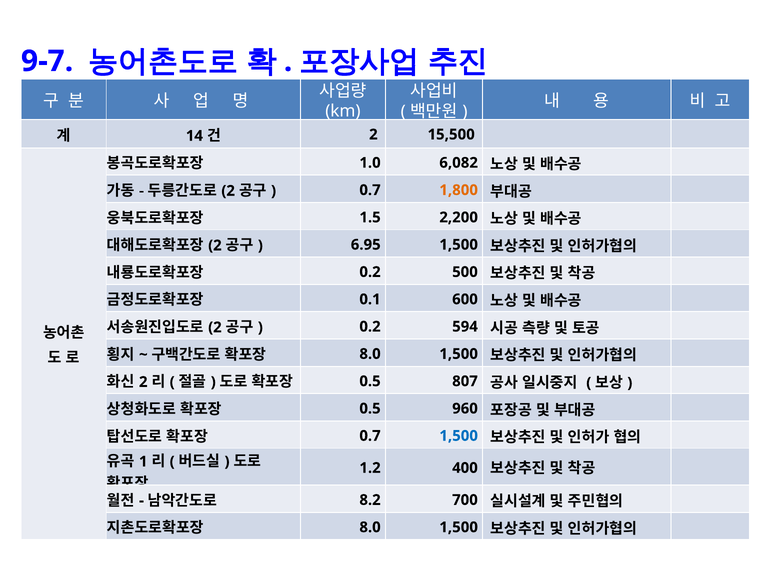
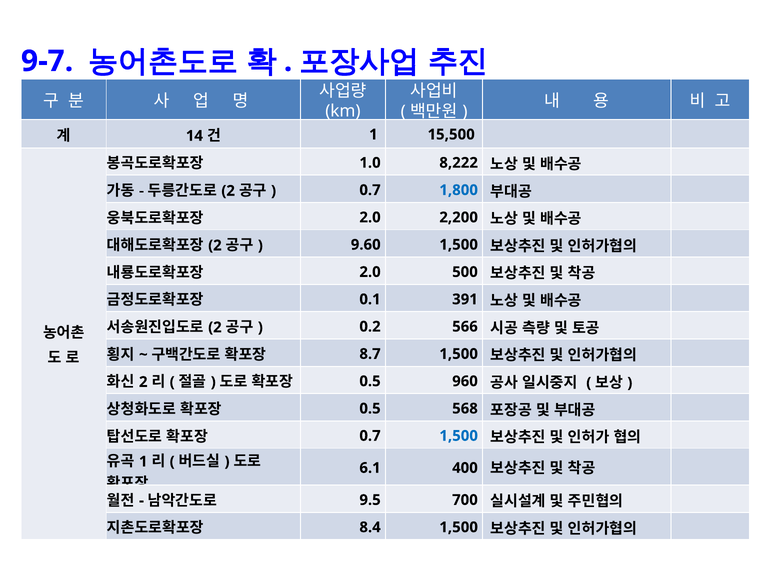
2 at (373, 135): 2 -> 1
6,082: 6,082 -> 8,222
1,800 colour: orange -> blue
1.5 at (370, 217): 1.5 -> 2.0
6.95: 6.95 -> 9.60
0.2 at (370, 272): 0.2 -> 2.0
600: 600 -> 391
594: 594 -> 566
8.0 at (370, 354): 8.0 -> 8.7
807: 807 -> 960
960: 960 -> 568
1.2: 1.2 -> 6.1
8.2: 8.2 -> 9.5
8.0 at (370, 527): 8.0 -> 8.4
